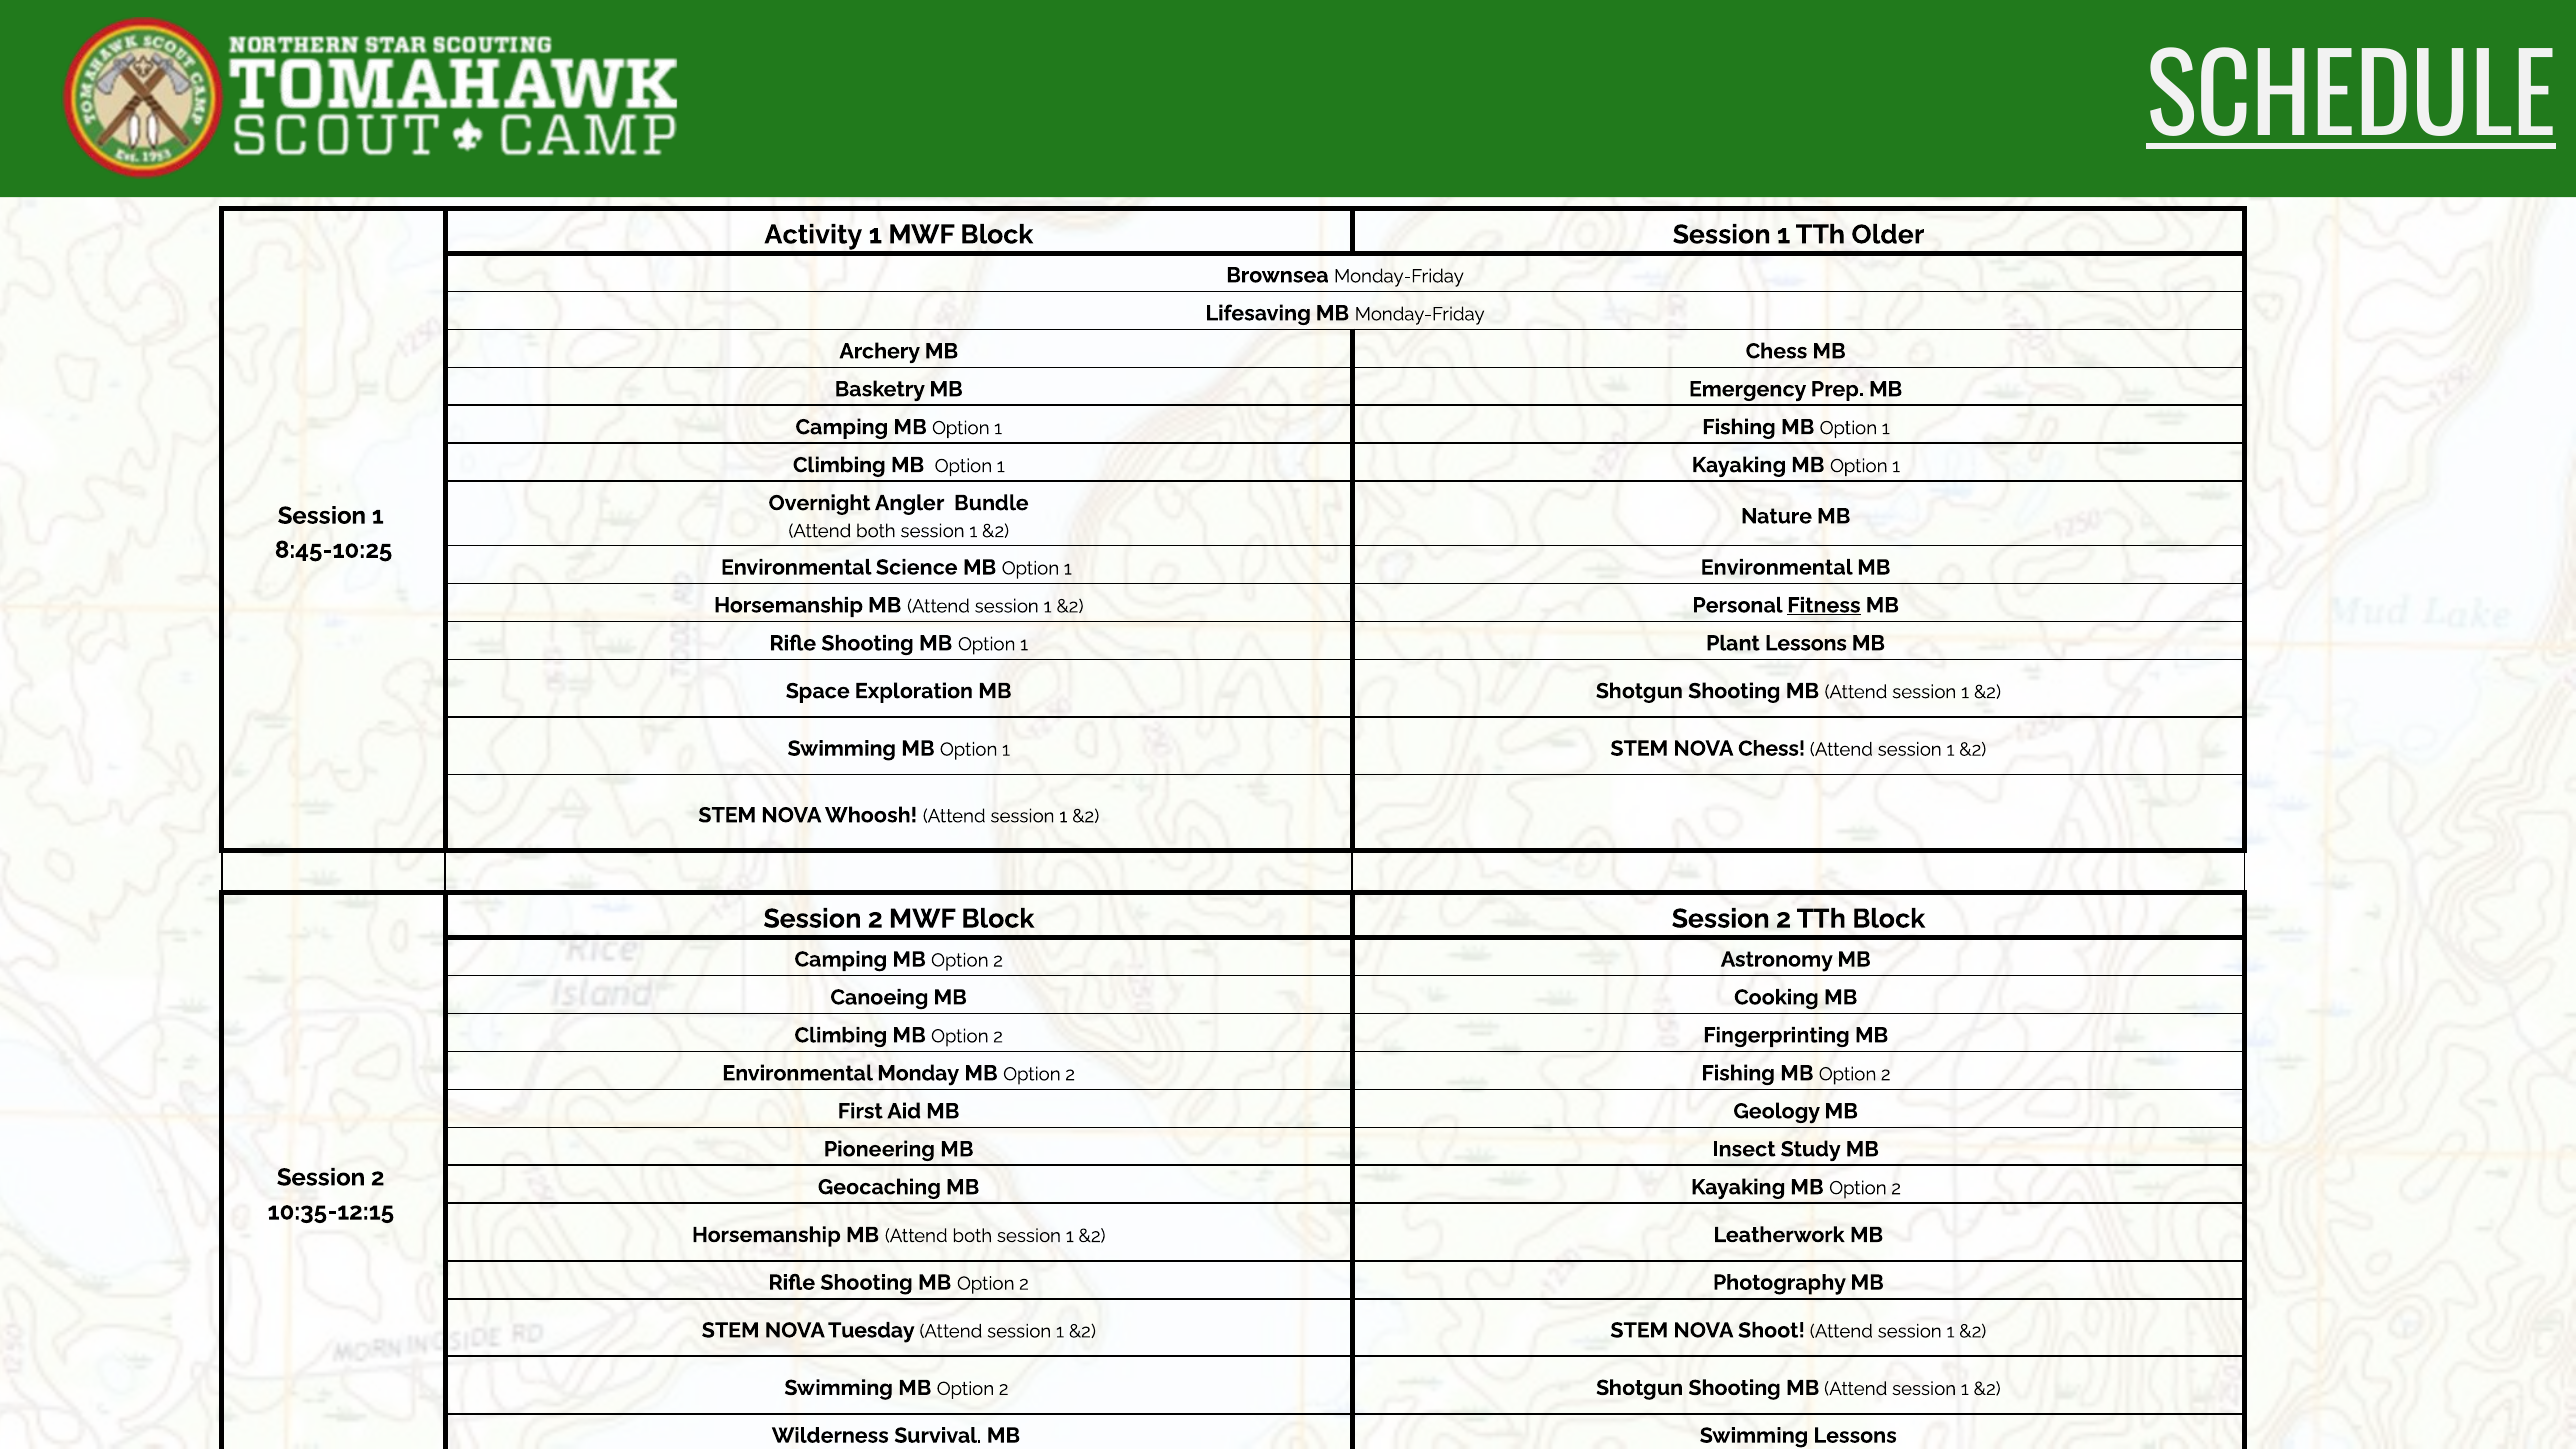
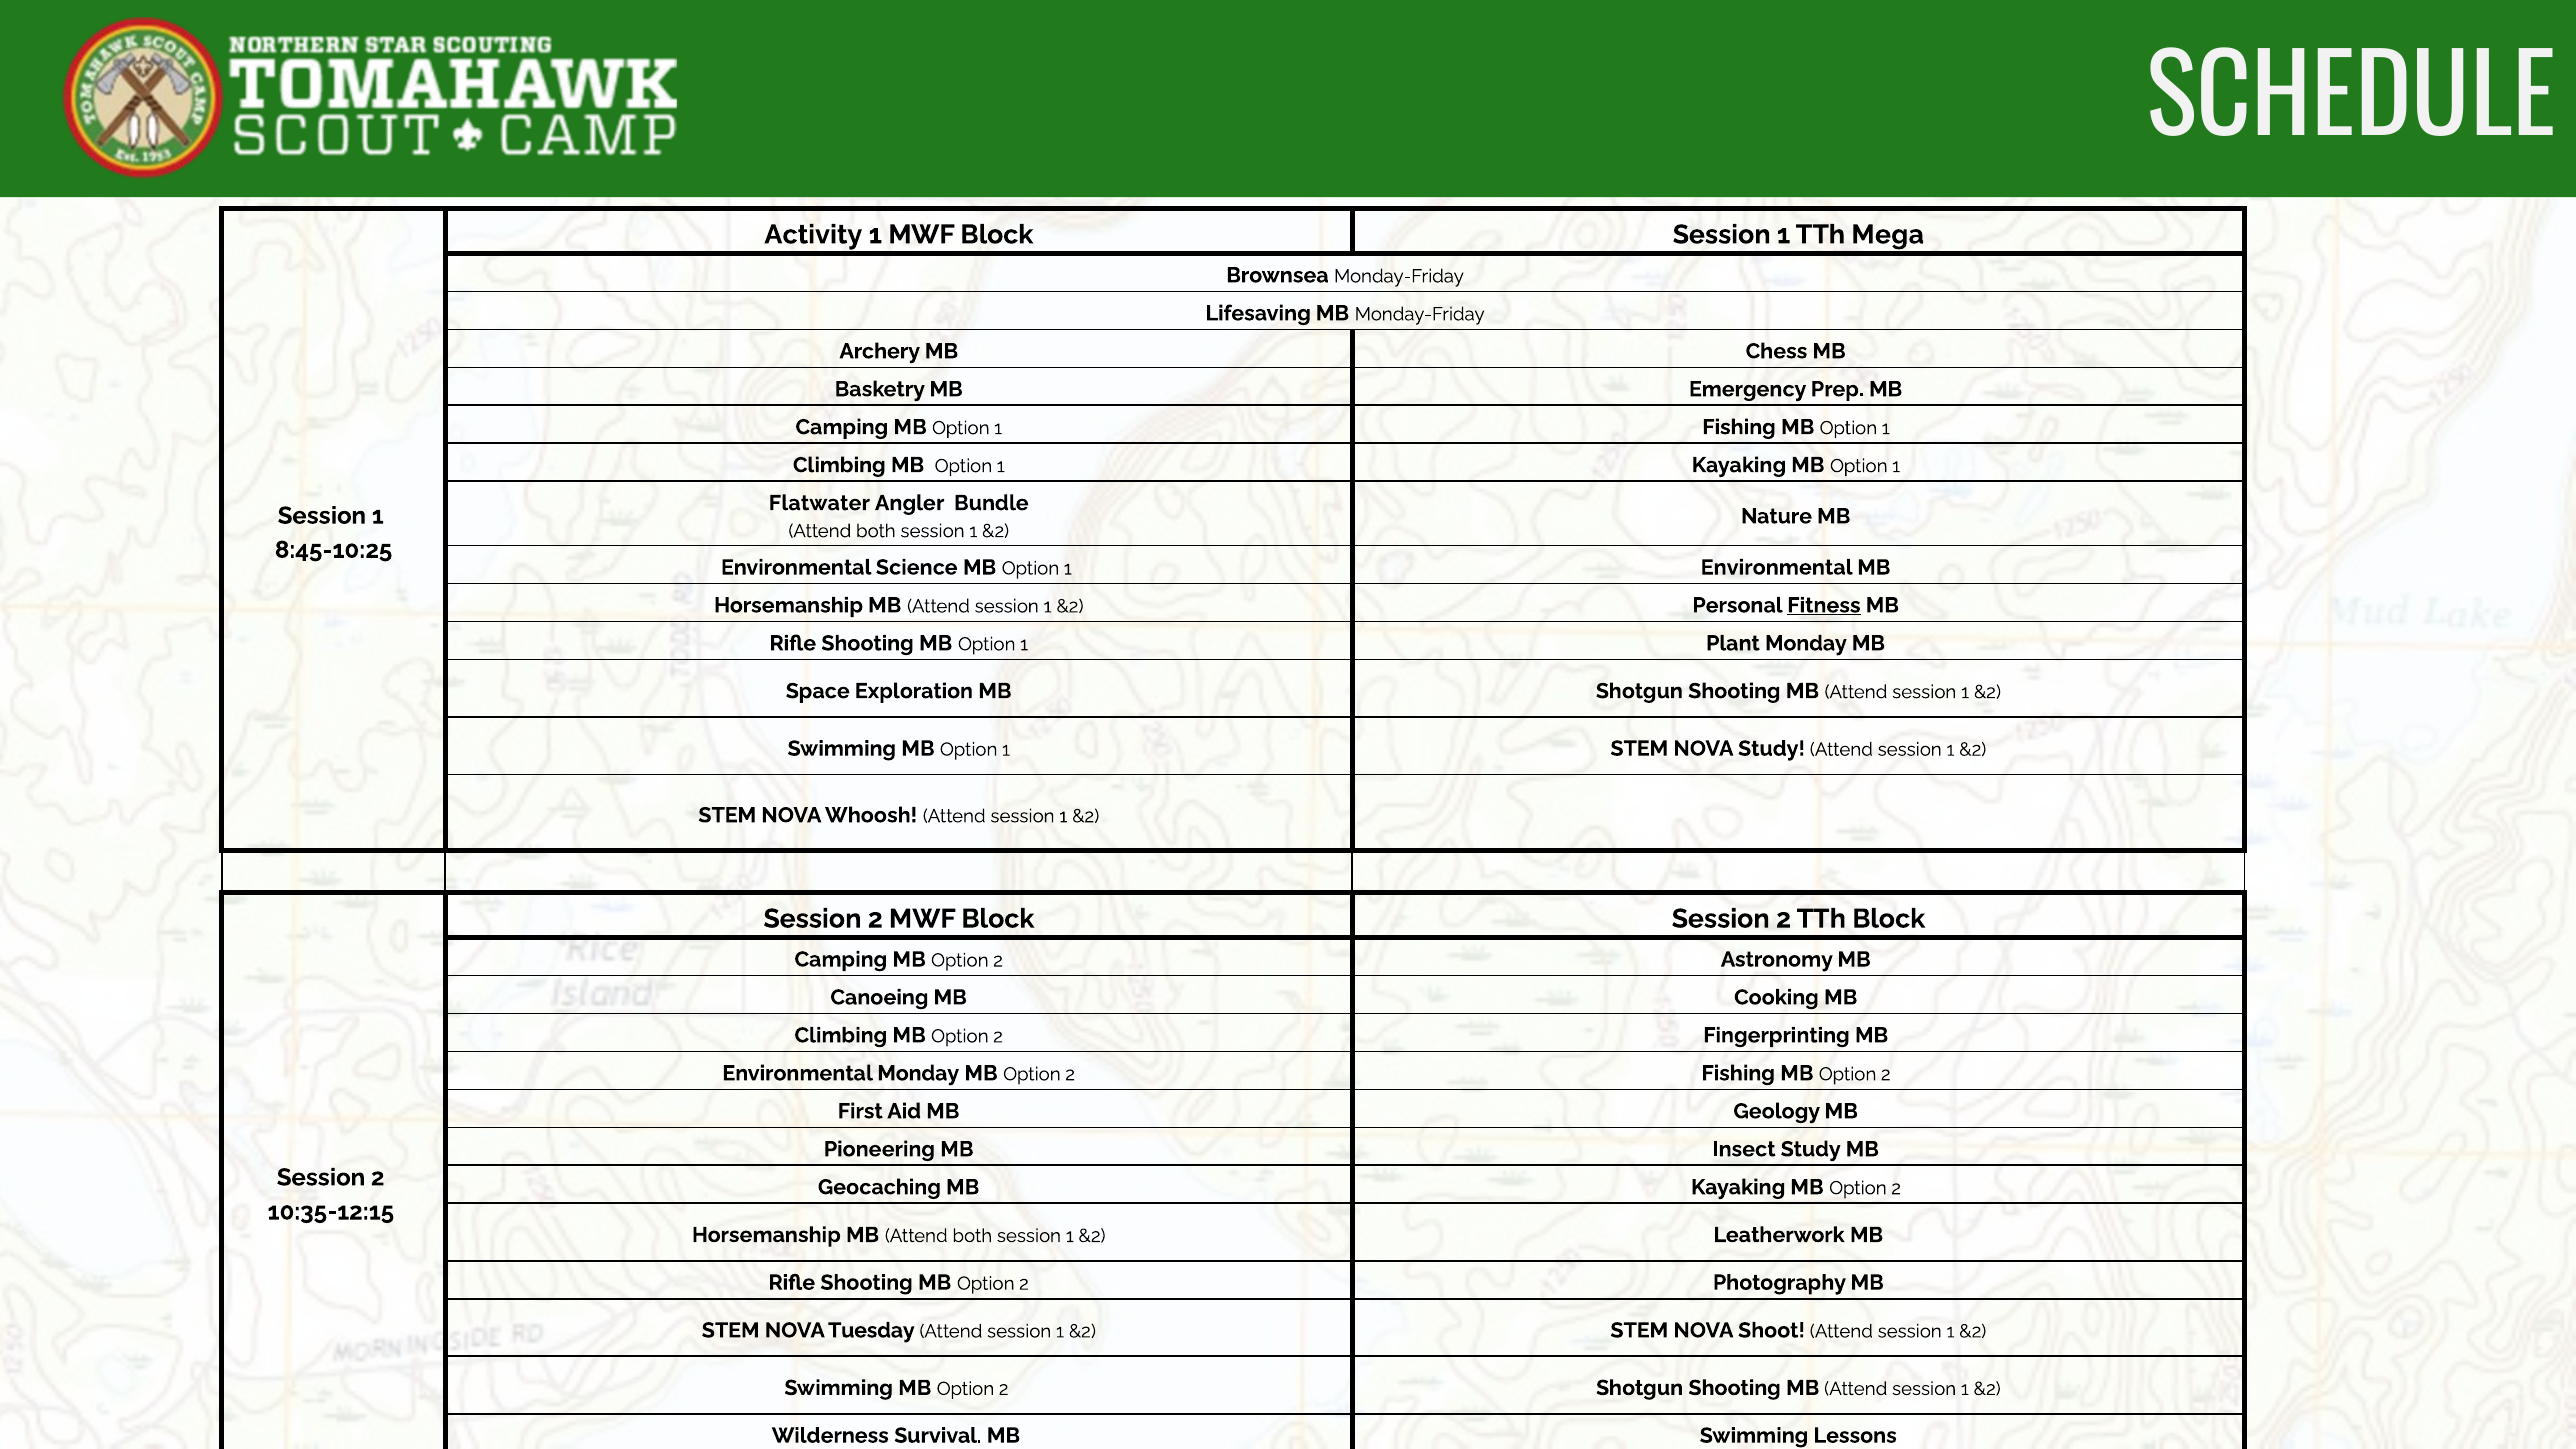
SCHEDULE underline: present -> none
Older: Older -> Mega
Overnight: Overnight -> Flatwater
Plant Lessons: Lessons -> Monday
NOVA Chess: Chess -> Study
